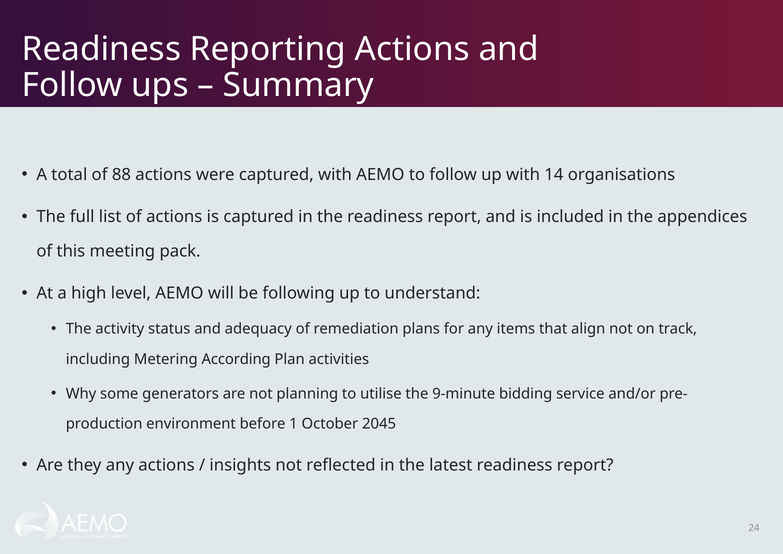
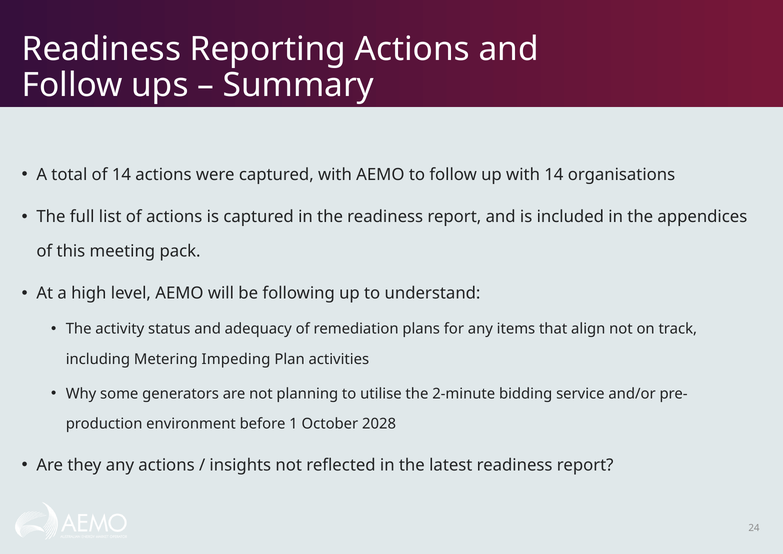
of 88: 88 -> 14
According: According -> Impeding
9-minute: 9-minute -> 2-minute
2045: 2045 -> 2028
